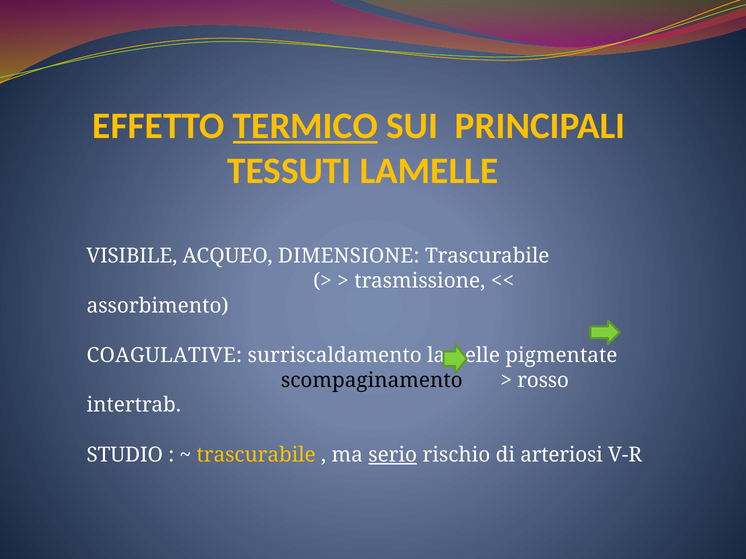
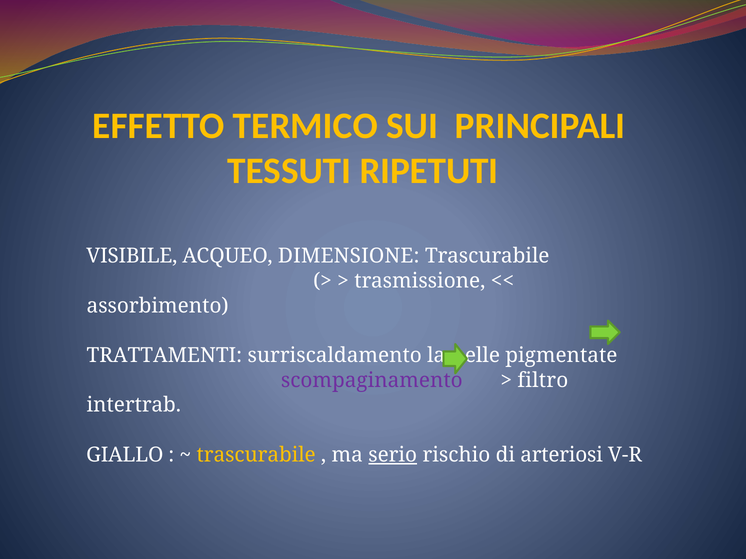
TERMICO underline: present -> none
TESSUTI LAMELLE: LAMELLE -> RIPETUTI
COAGULATIVE: COAGULATIVE -> TRATTAMENTI
scompaginamento colour: black -> purple
rosso: rosso -> filtro
STUDIO: STUDIO -> GIALLO
